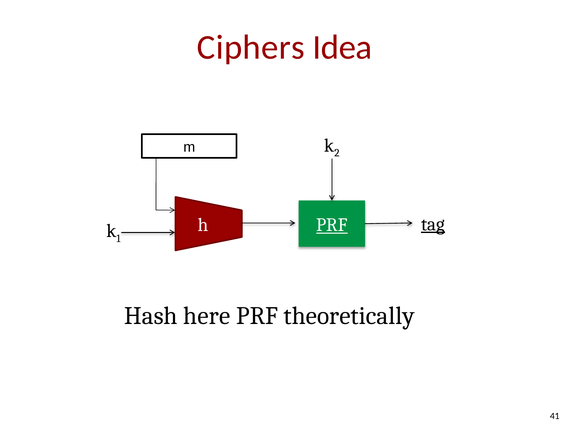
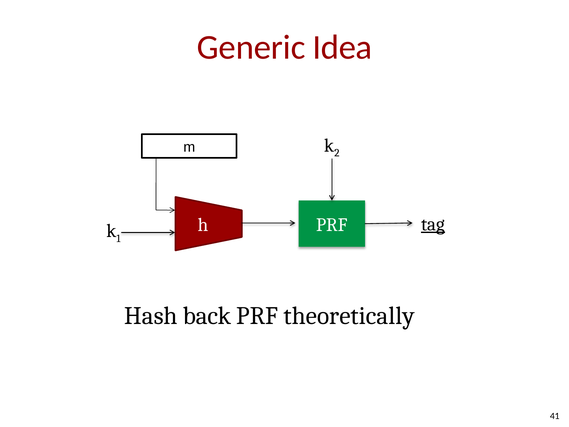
Ciphers: Ciphers -> Generic
PRF at (332, 225) underline: present -> none
here: here -> back
